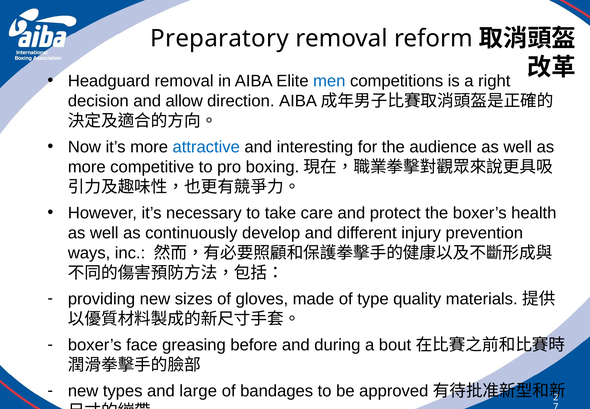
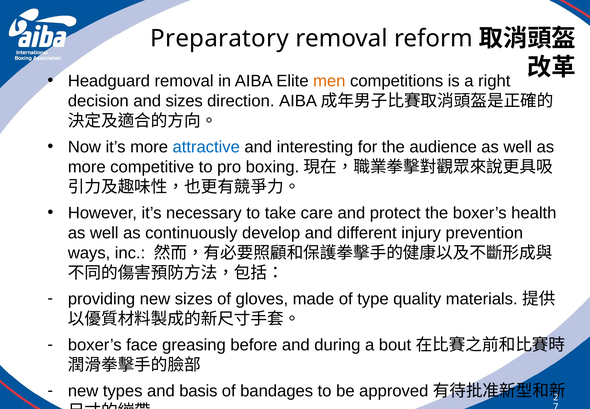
men colour: blue -> orange
and allow: allow -> sizes
large: large -> basis
